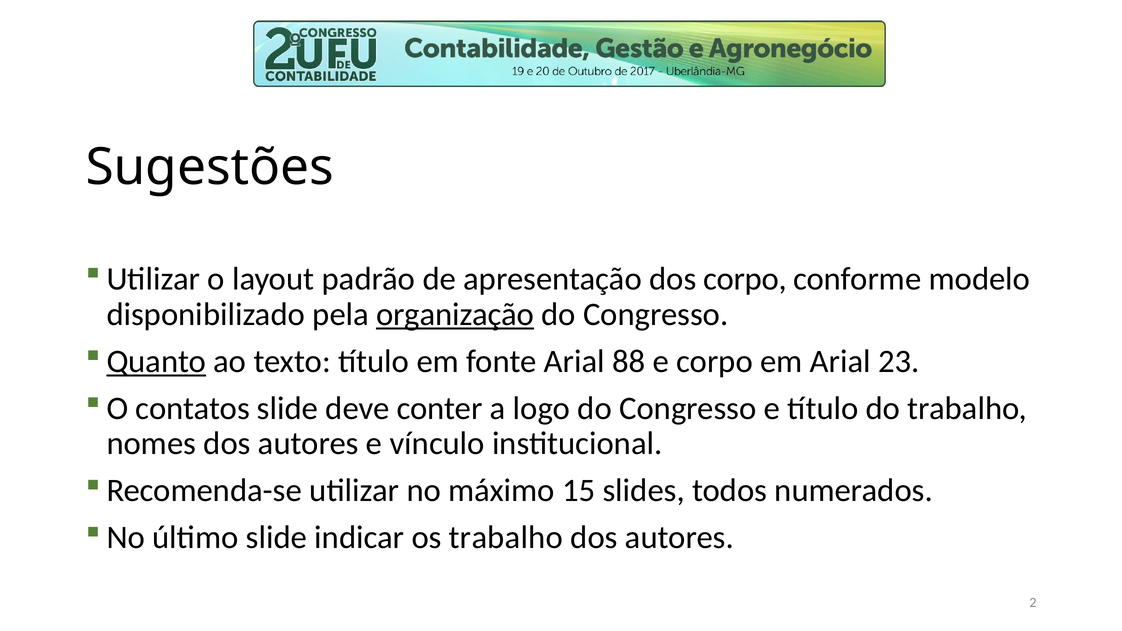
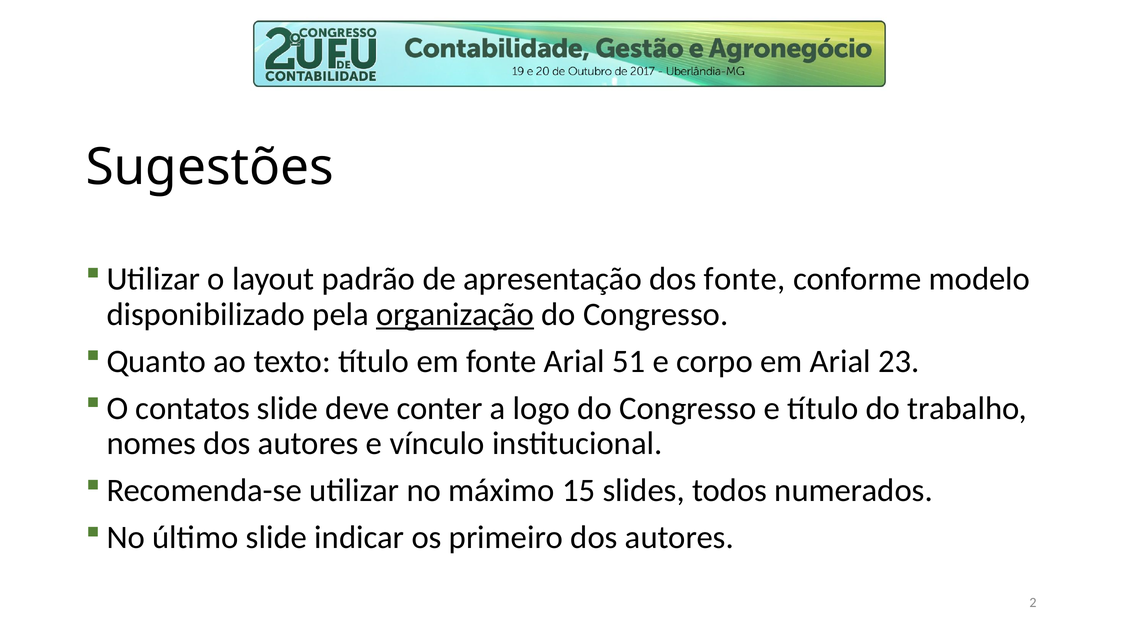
dos corpo: corpo -> fonte
Quanto underline: present -> none
88: 88 -> 51
os trabalho: trabalho -> primeiro
